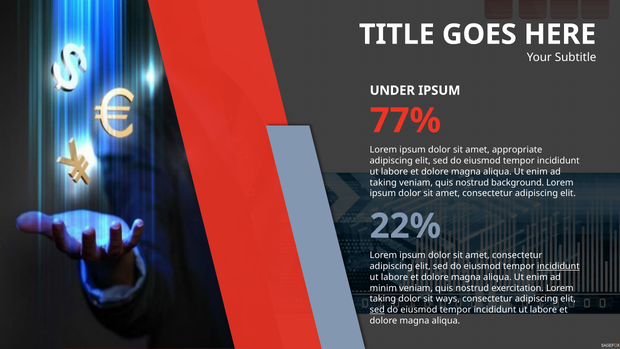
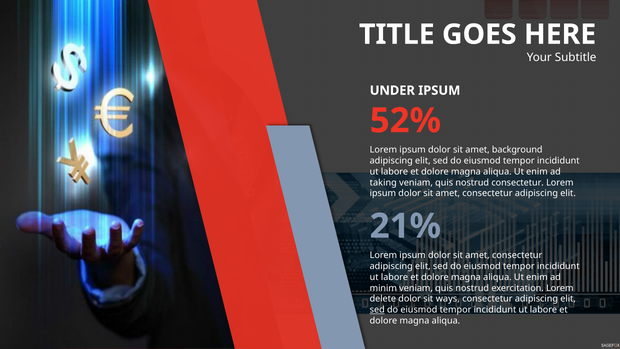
77%: 77% -> 52%
appropriate: appropriate -> background
nostrud background: background -> consectetur
22%: 22% -> 21%
incididunt at (558, 266) underline: present -> none
taking at (383, 299): taking -> delete
